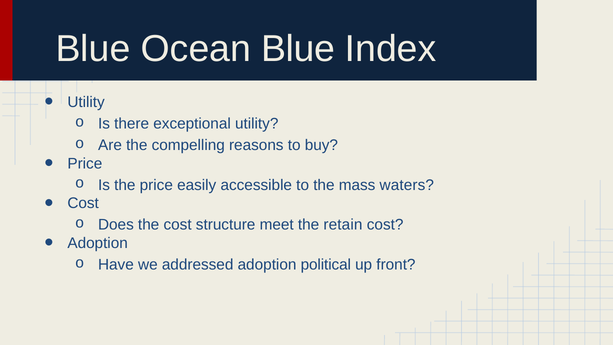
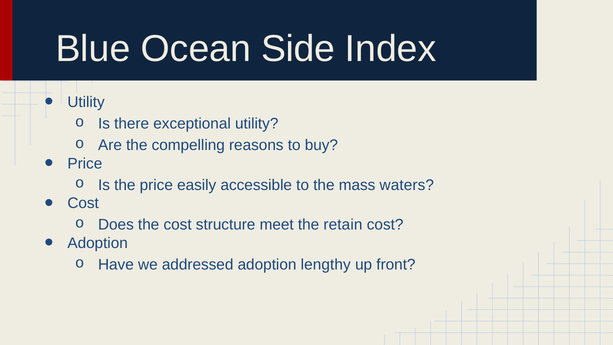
Ocean Blue: Blue -> Side
political: political -> lengthy
